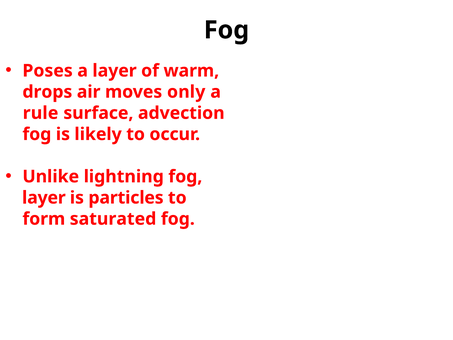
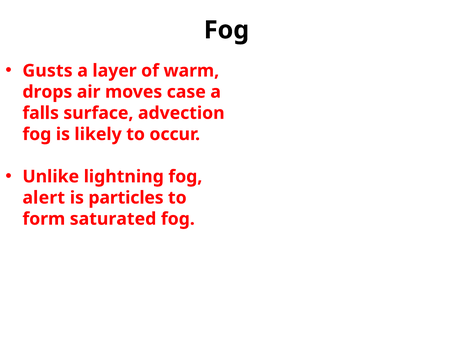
Poses: Poses -> Gusts
only: only -> case
rule: rule -> falls
layer at (44, 198): layer -> alert
